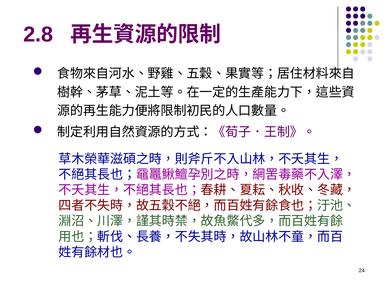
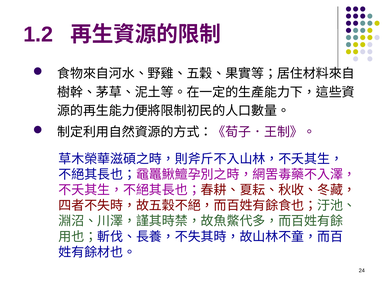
2.8: 2.8 -> 1.2
